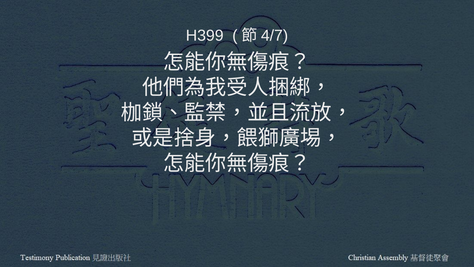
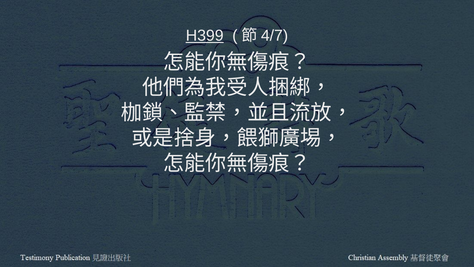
H399 underline: none -> present
